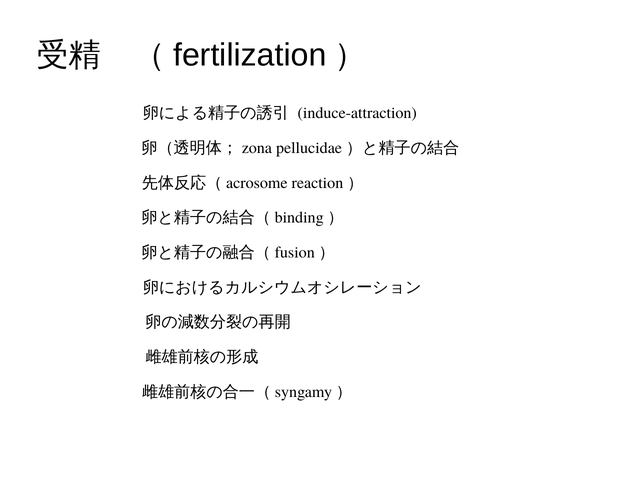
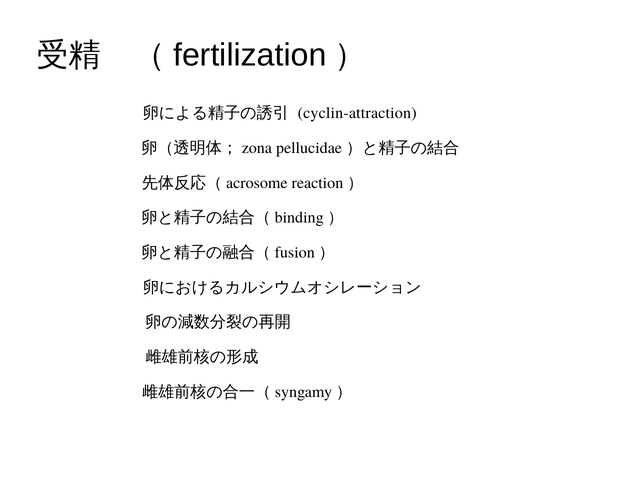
induce-attraction: induce-attraction -> cyclin-attraction
